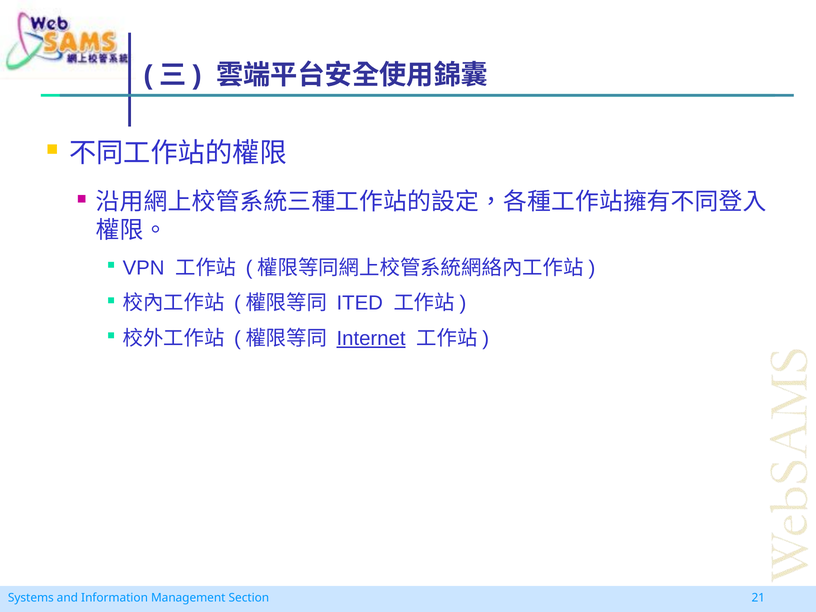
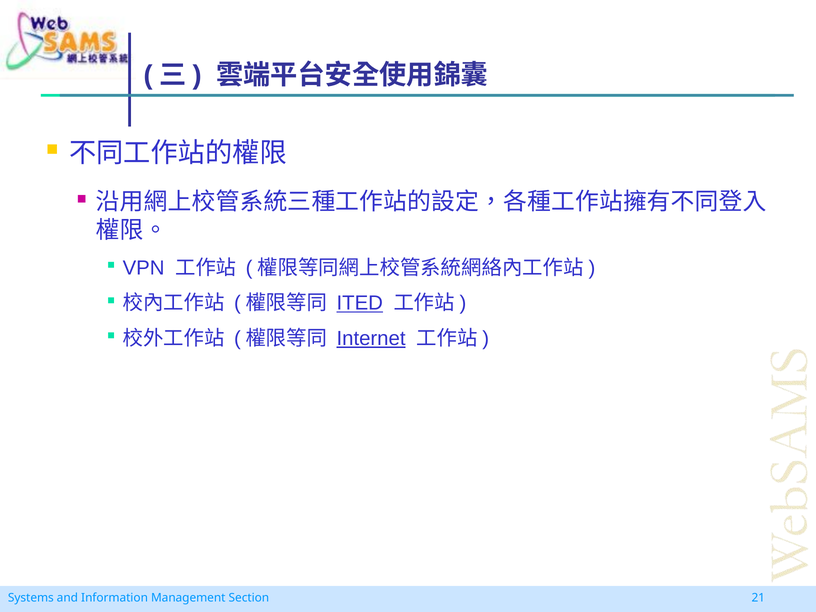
ITED underline: none -> present
